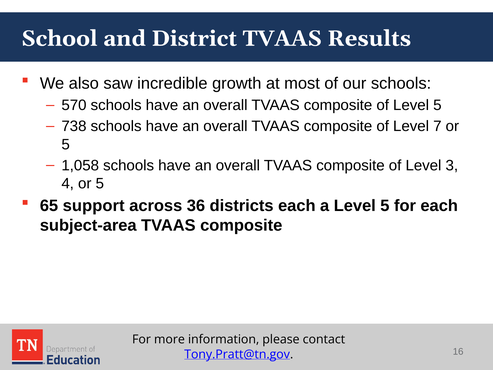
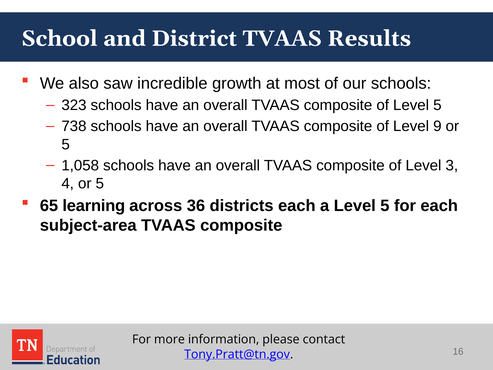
570: 570 -> 323
7: 7 -> 9
support: support -> learning
